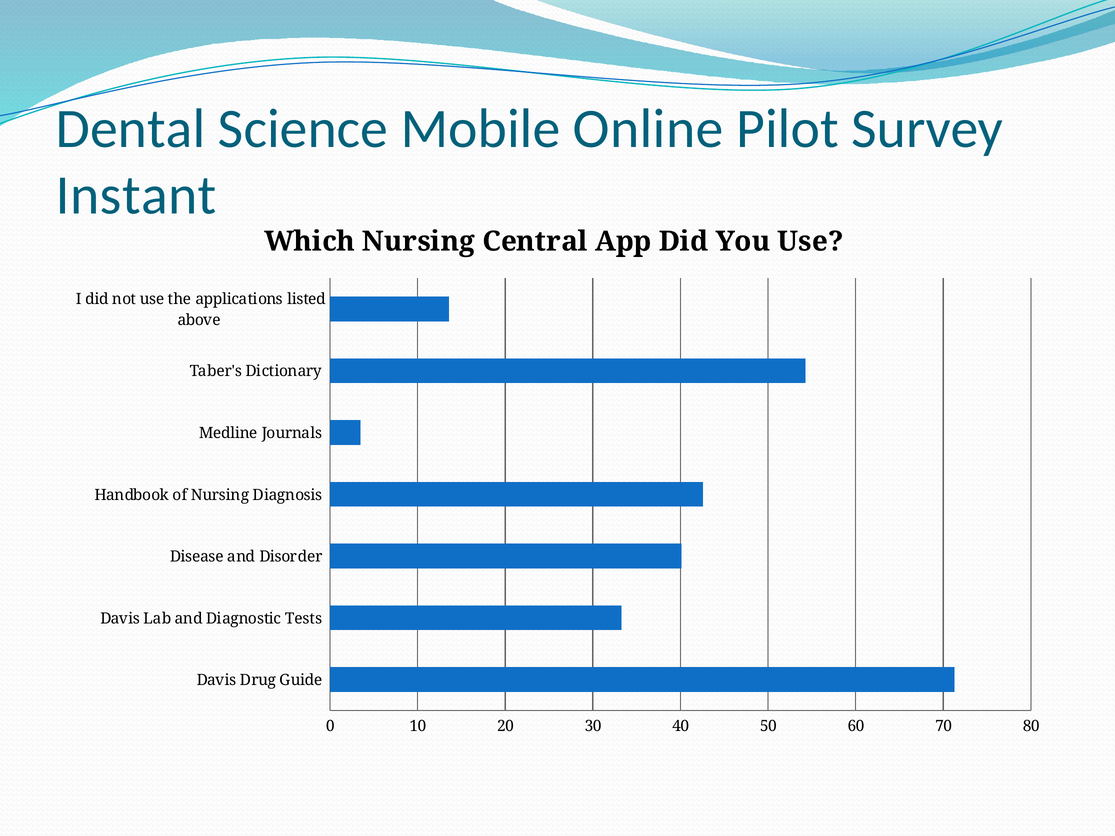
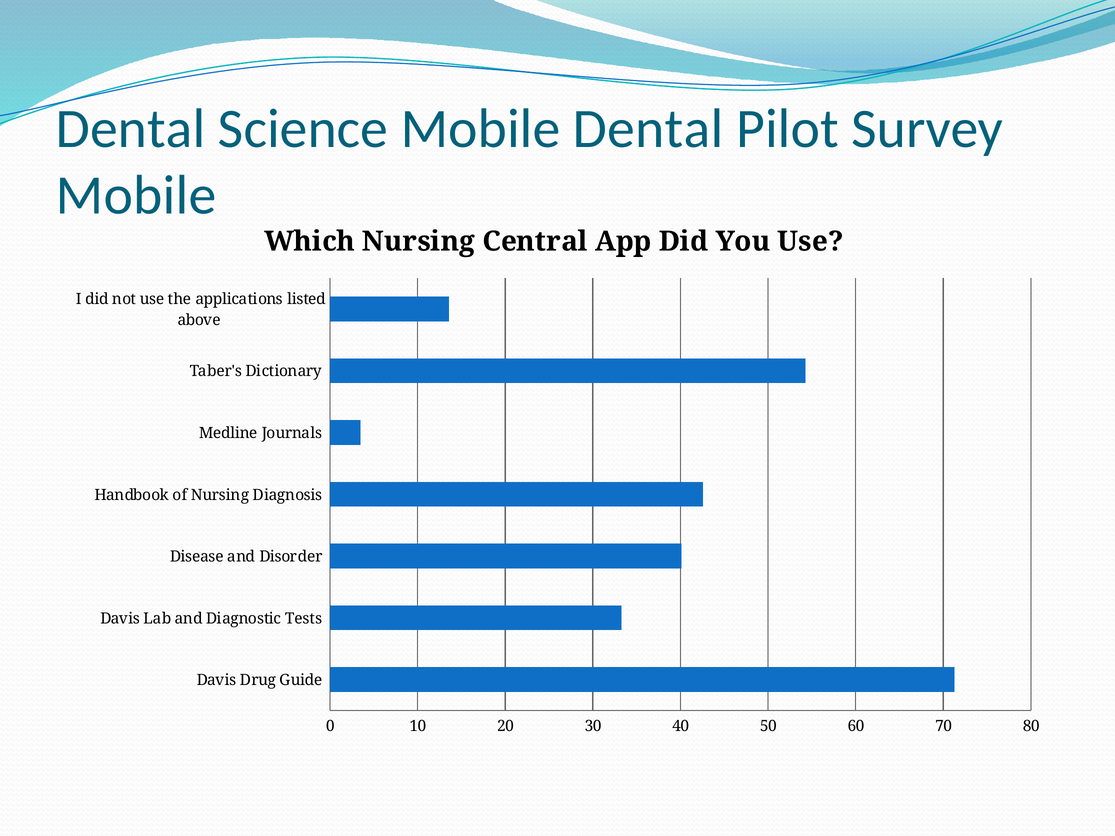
Mobile Online: Online -> Dental
Instant at (136, 196): Instant -> Mobile
